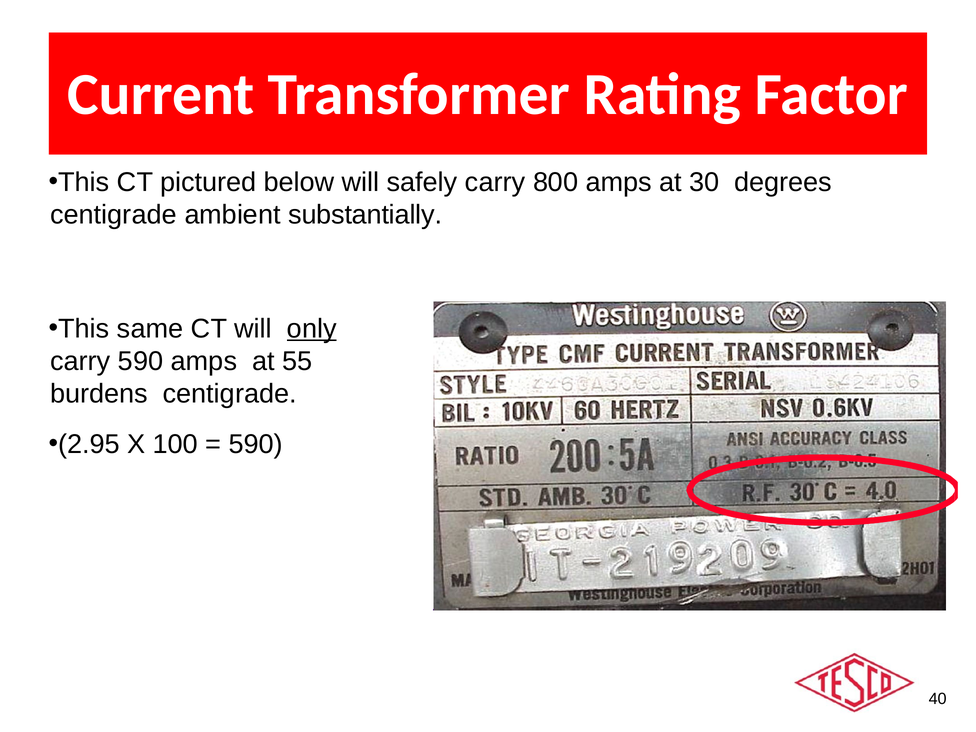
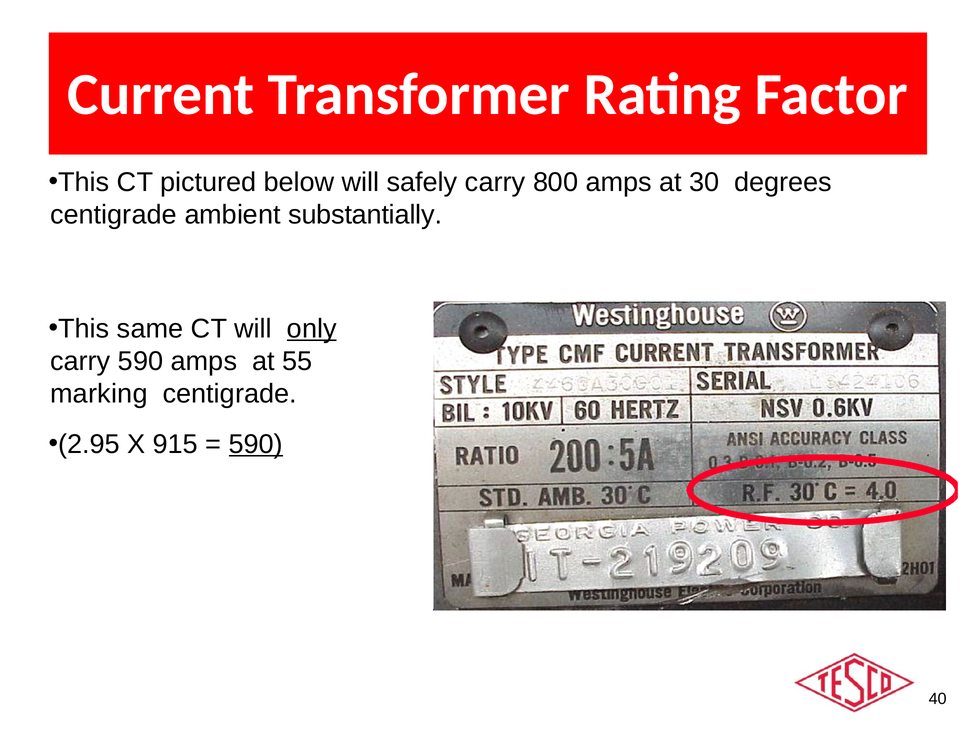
burdens: burdens -> marking
100: 100 -> 915
590 at (256, 444) underline: none -> present
